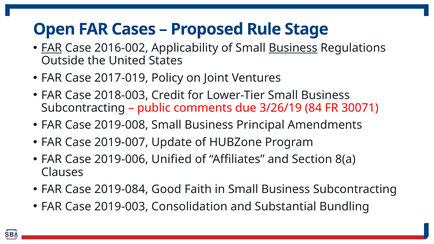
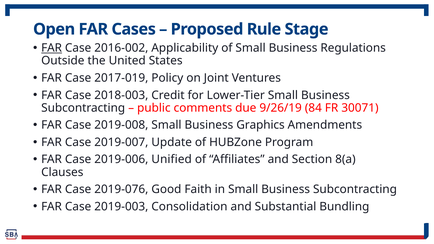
Business at (293, 48) underline: present -> none
3/26/19: 3/26/19 -> 9/26/19
Principal: Principal -> Graphics
2019-084: 2019-084 -> 2019-076
